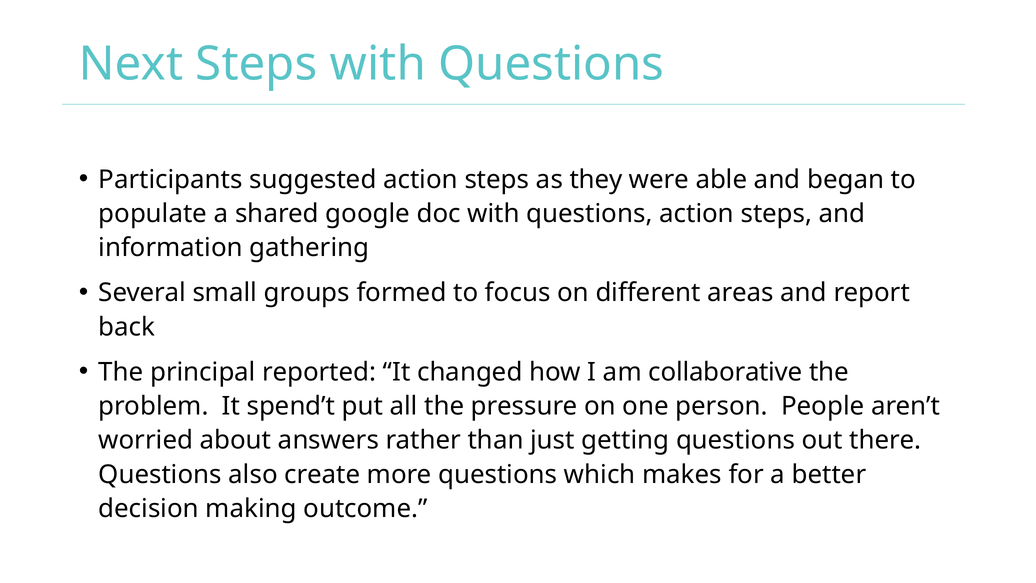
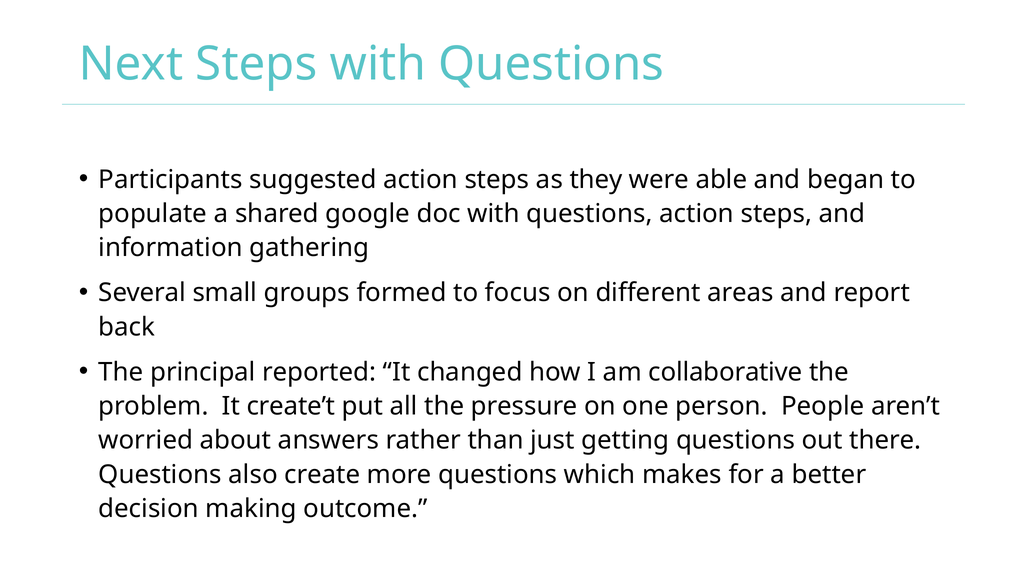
spend’t: spend’t -> create’t
